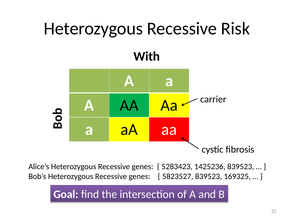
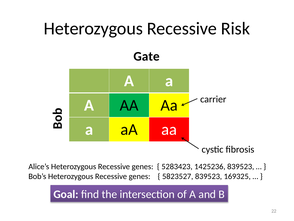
With: With -> Gate
